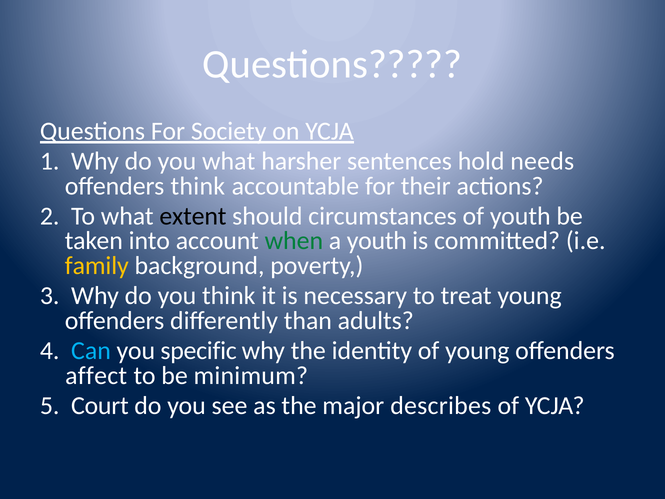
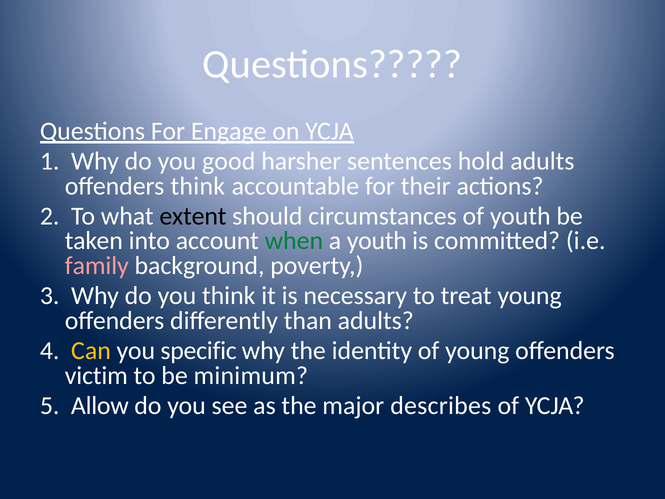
Society: Society -> Engage
you what: what -> good
hold needs: needs -> adults
family colour: yellow -> pink
Can colour: light blue -> yellow
affect: affect -> victim
Court: Court -> Allow
